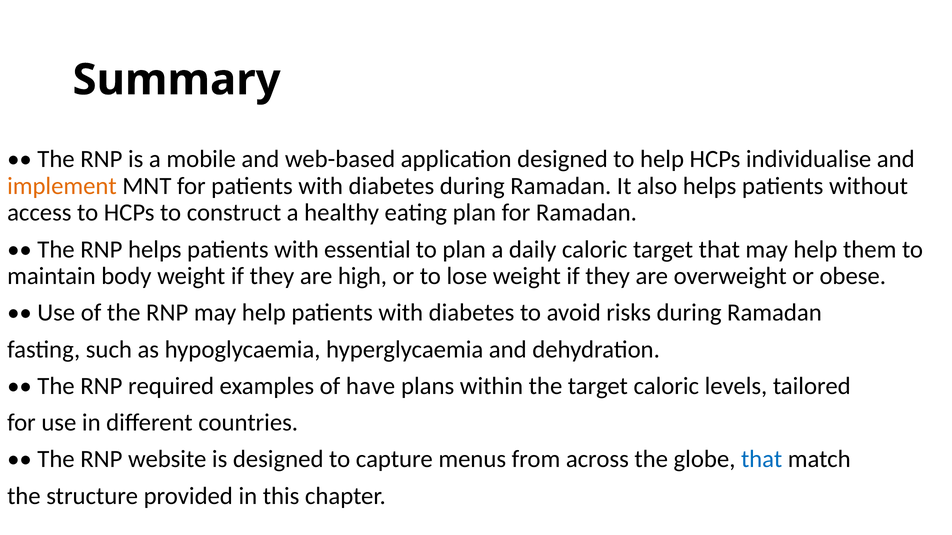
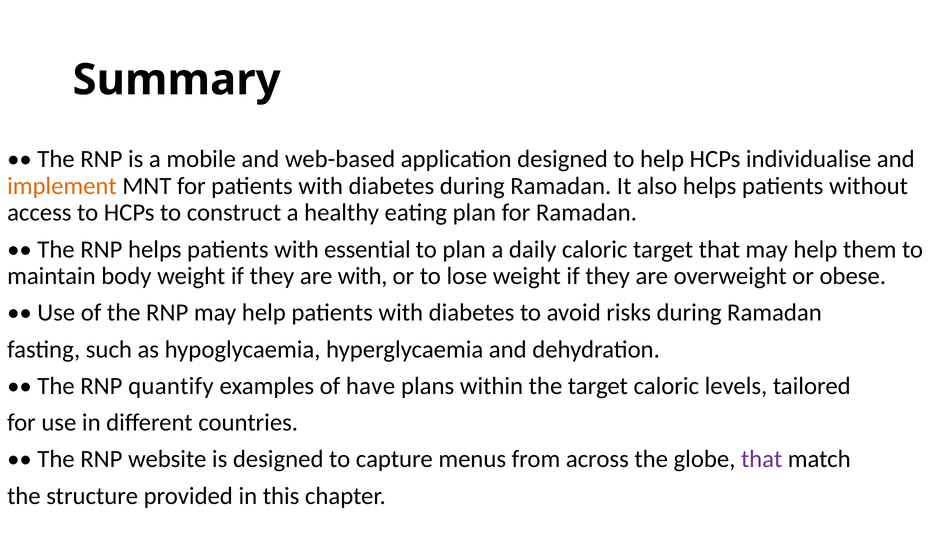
are high: high -> with
required: required -> quantify
that at (762, 460) colour: blue -> purple
